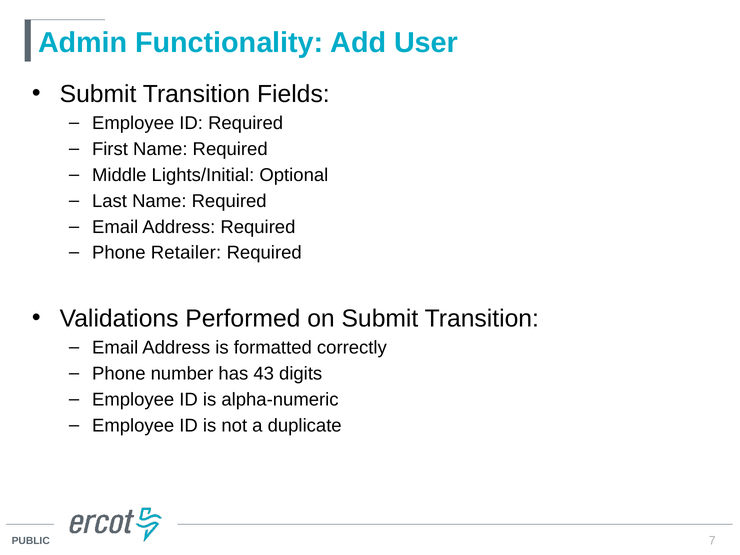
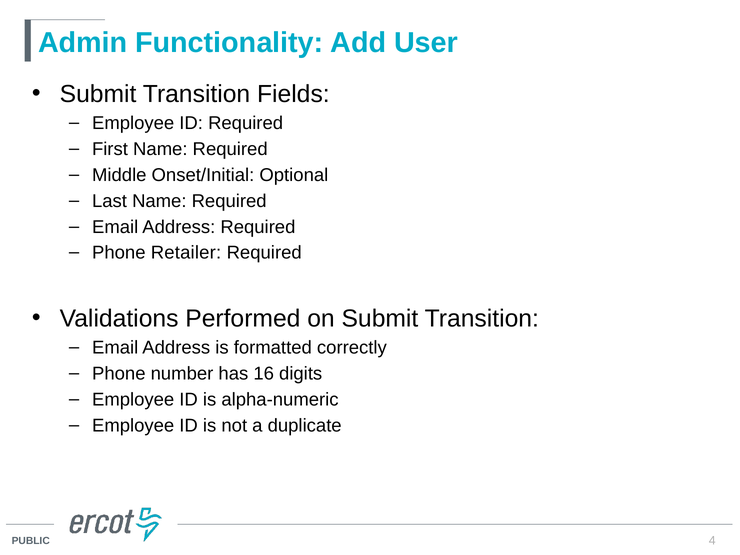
Lights/Initial: Lights/Initial -> Onset/Initial
43: 43 -> 16
7: 7 -> 4
